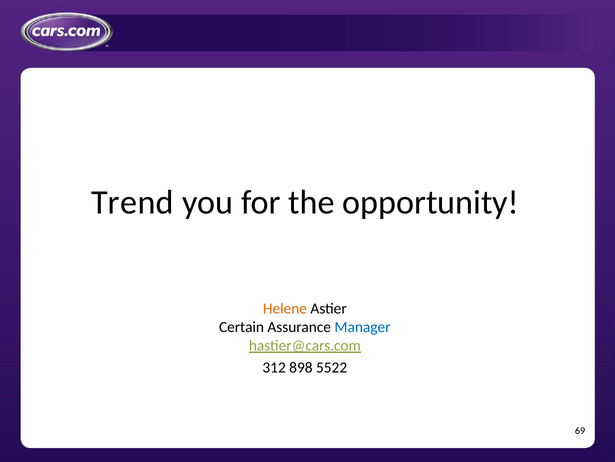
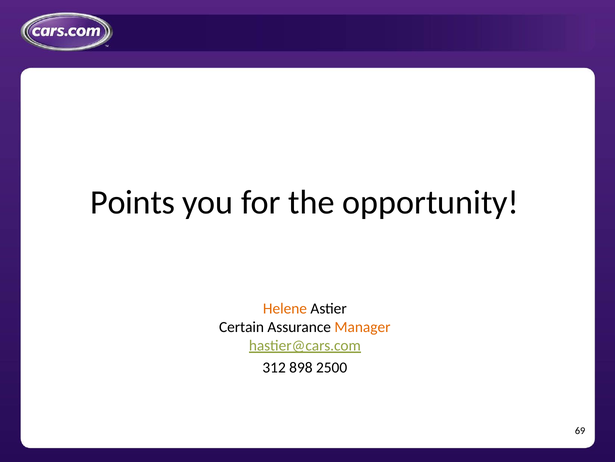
Trend: Trend -> Points
Manager colour: blue -> orange
5522: 5522 -> 2500
